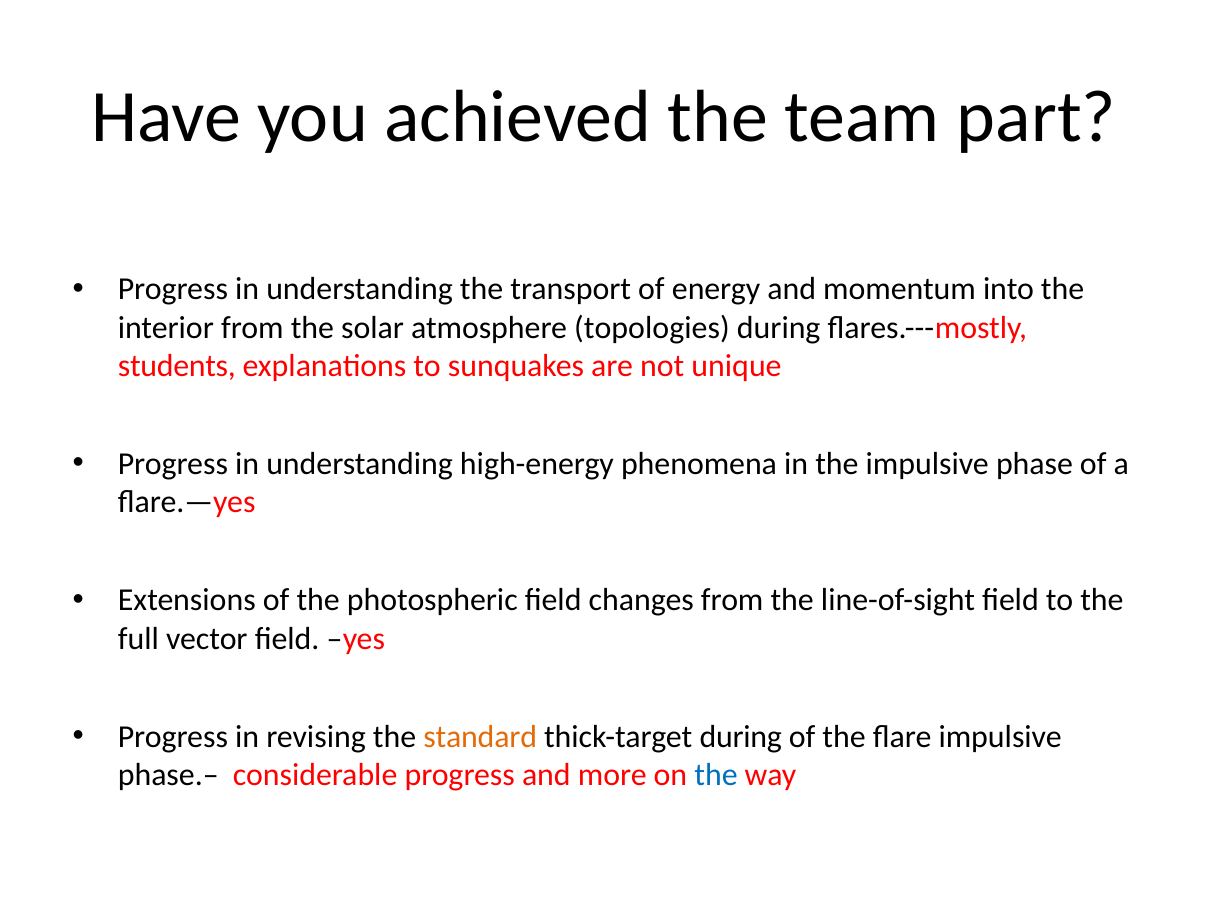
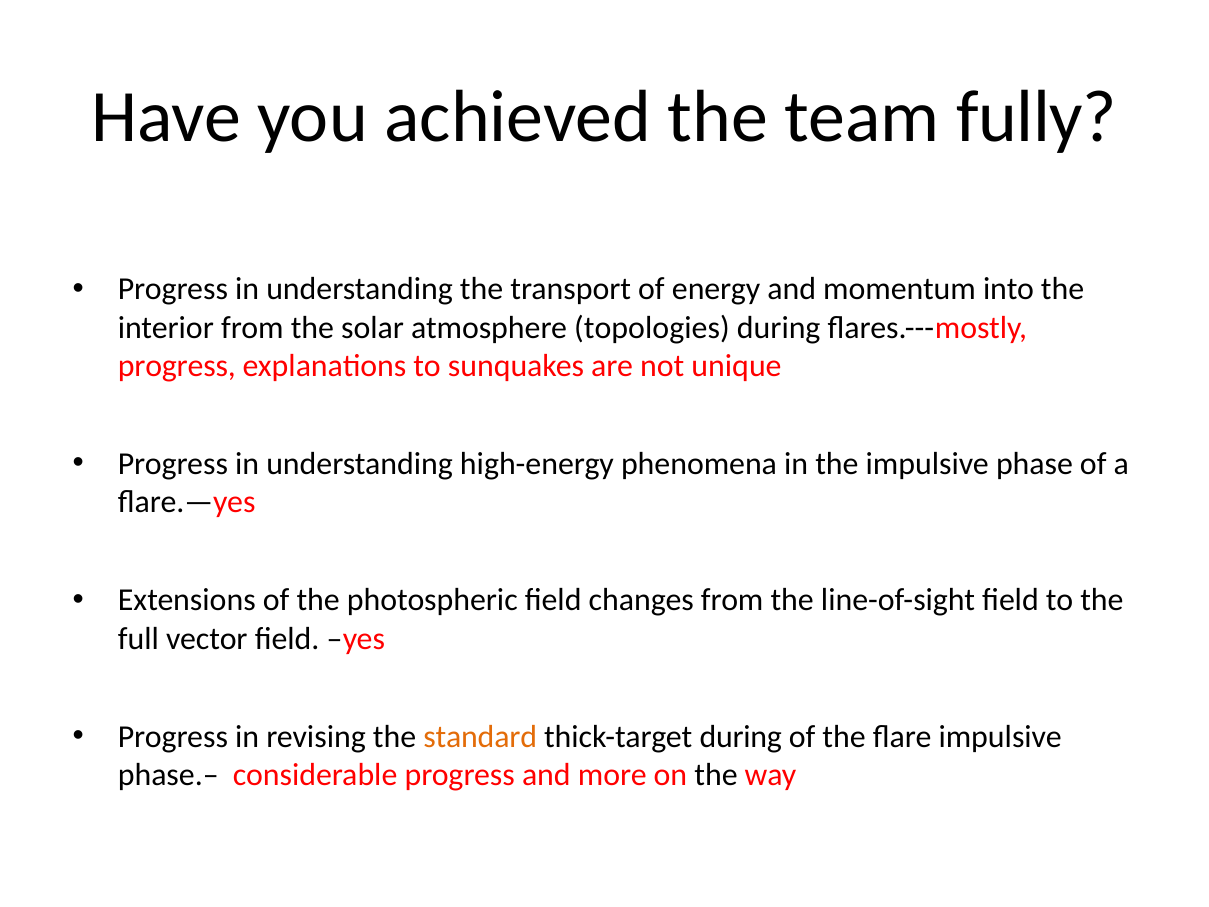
part: part -> fully
students at (177, 366): students -> progress
the at (716, 775) colour: blue -> black
